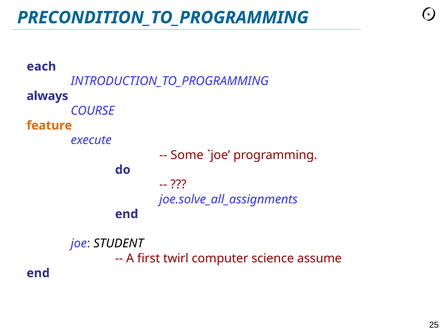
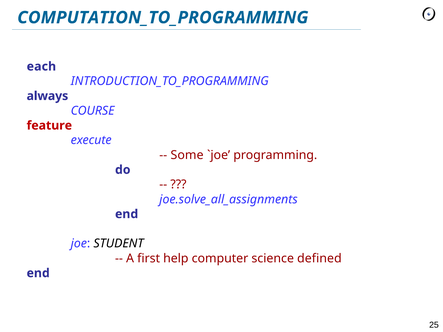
PRECONDITION_TO_PROGRAMMING: PRECONDITION_TO_PROGRAMMING -> COMPUTATION_TO_PROGRAMMING
feature colour: orange -> red
twirl: twirl -> help
assume: assume -> defined
